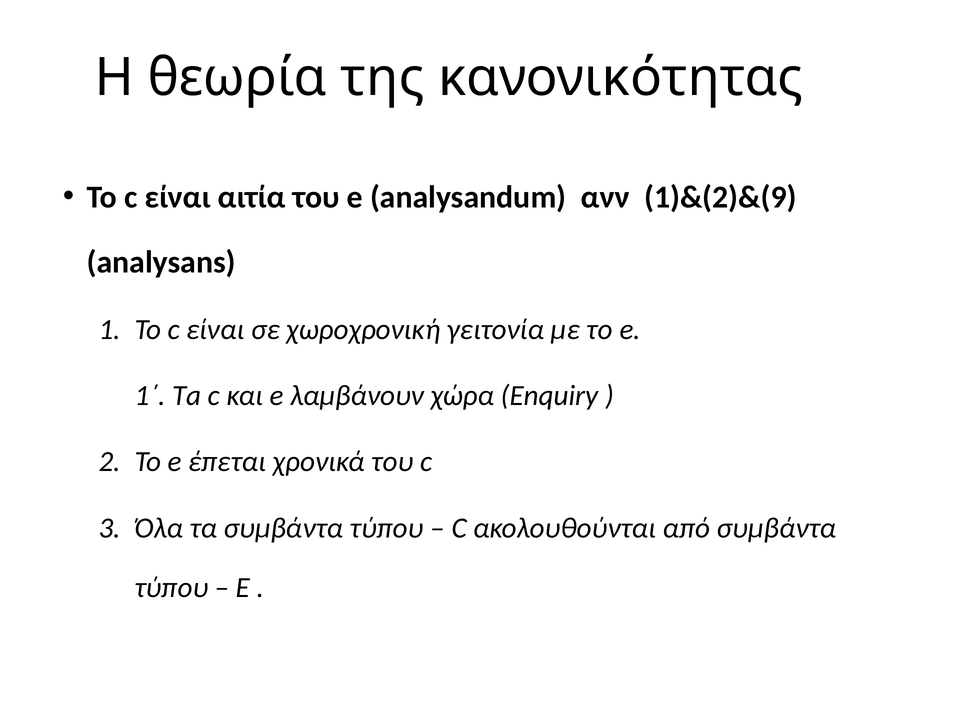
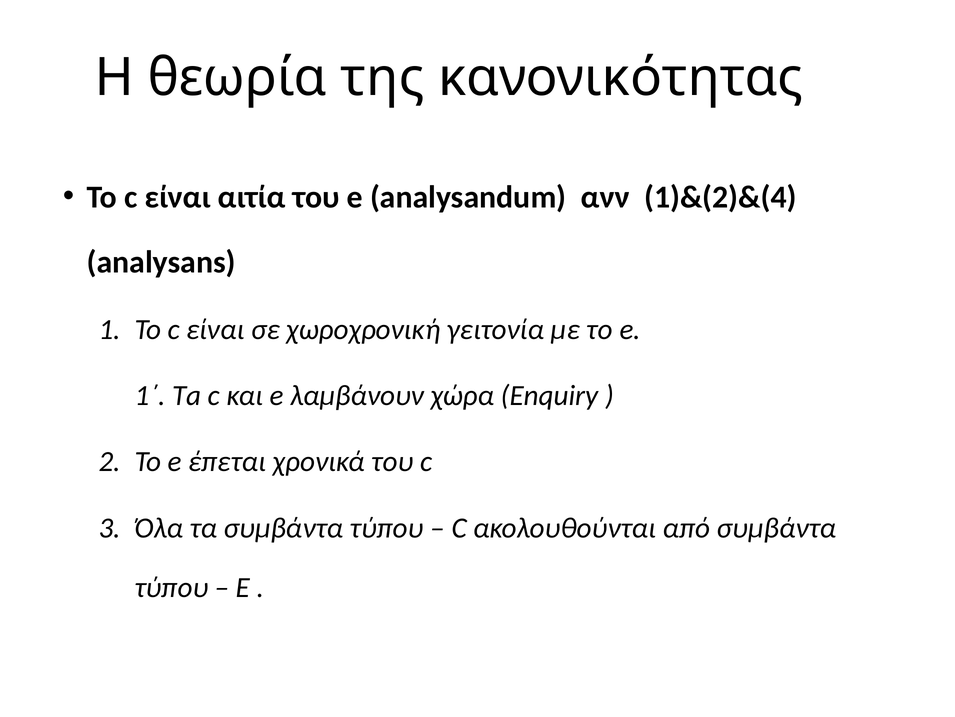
1)&(2)&(9: 1)&(2)&(9 -> 1)&(2)&(4
